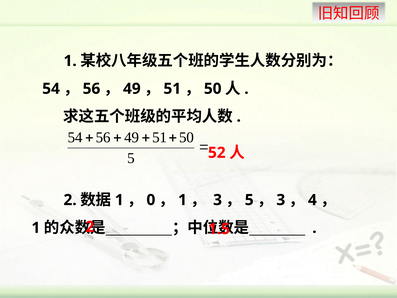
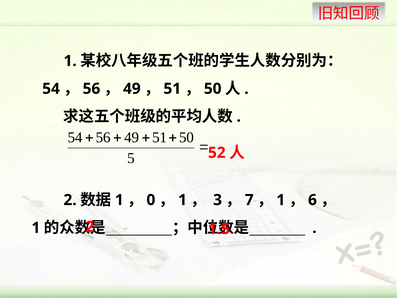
5 at (249, 200): 5 -> 7
3 at (281, 200): 3 -> 1
4: 4 -> 6
